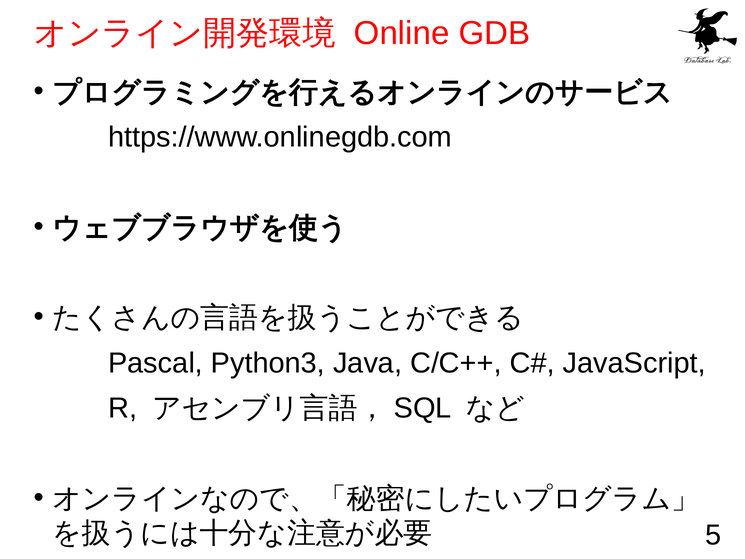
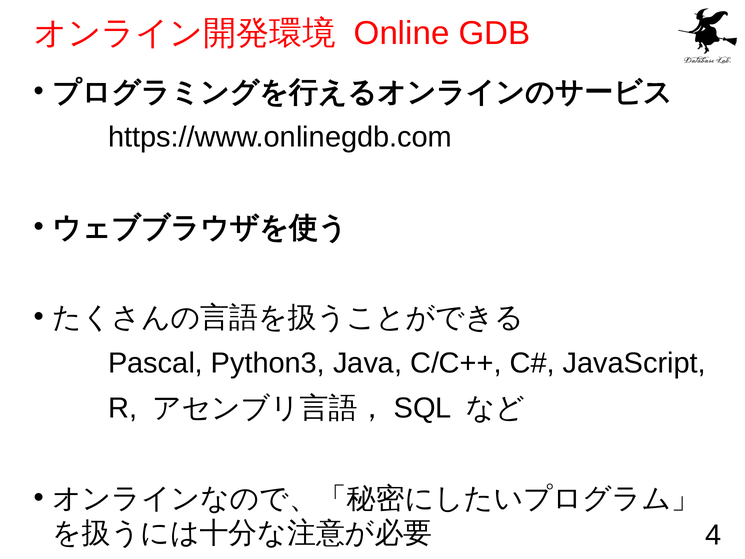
5: 5 -> 4
